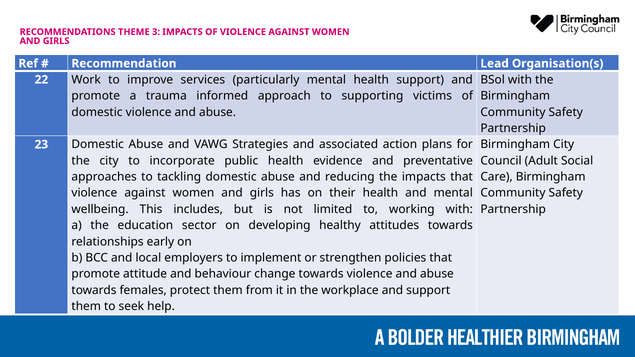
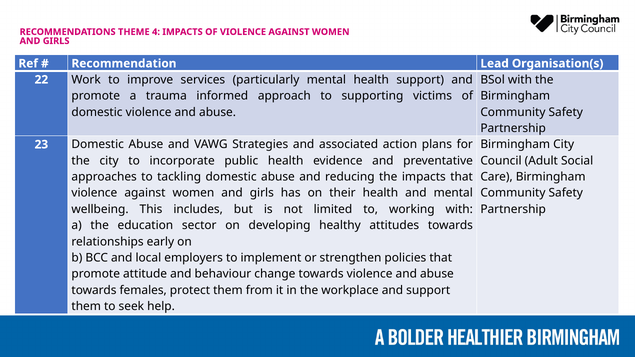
3: 3 -> 4
